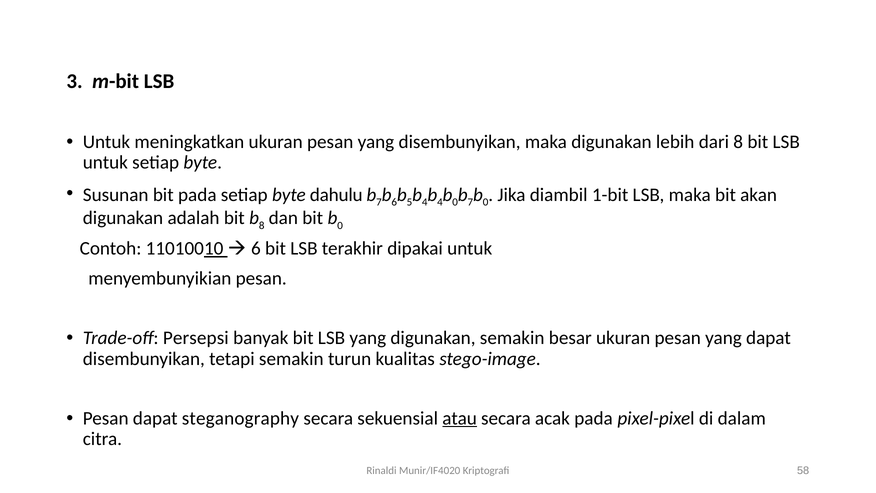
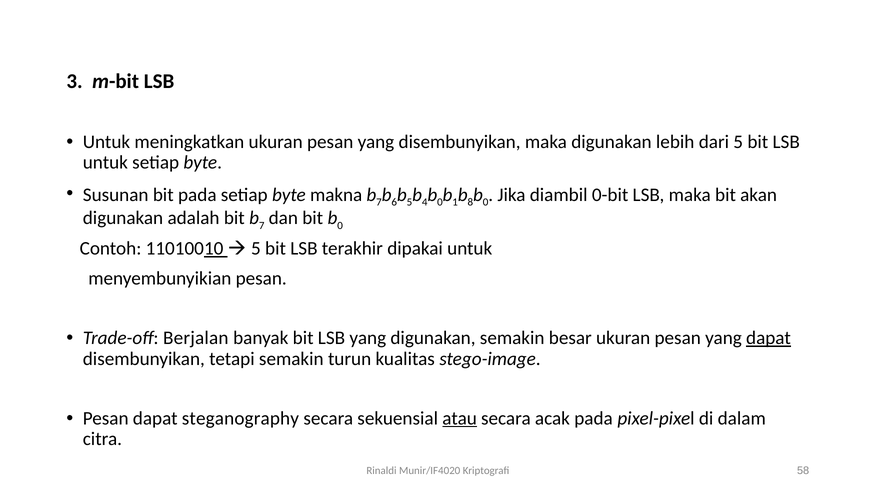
dari 8: 8 -> 5
dahulu: dahulu -> makna
4 at (440, 202): 4 -> 0
0 at (455, 202): 0 -> 1
7 at (470, 202): 7 -> 8
1-bit: 1-bit -> 0-bit
8 at (262, 225): 8 -> 7
6 at (256, 248): 6 -> 5
Persepsi: Persepsi -> Berjalan
dapat at (768, 338) underline: none -> present
